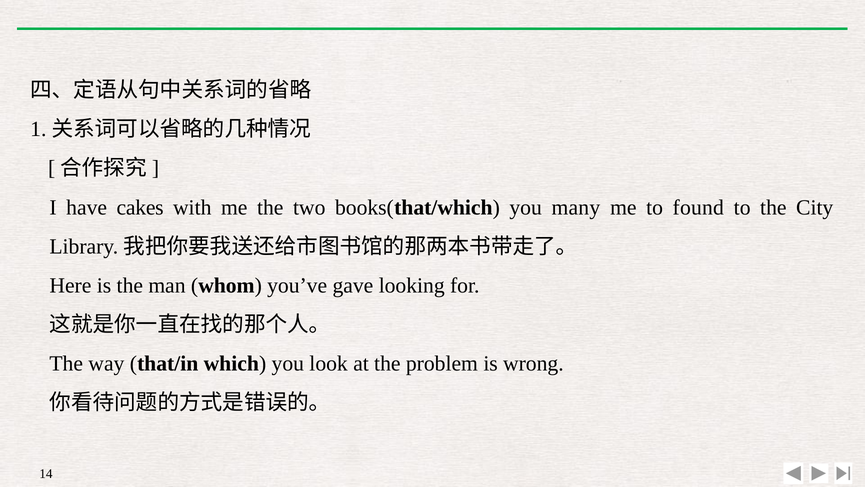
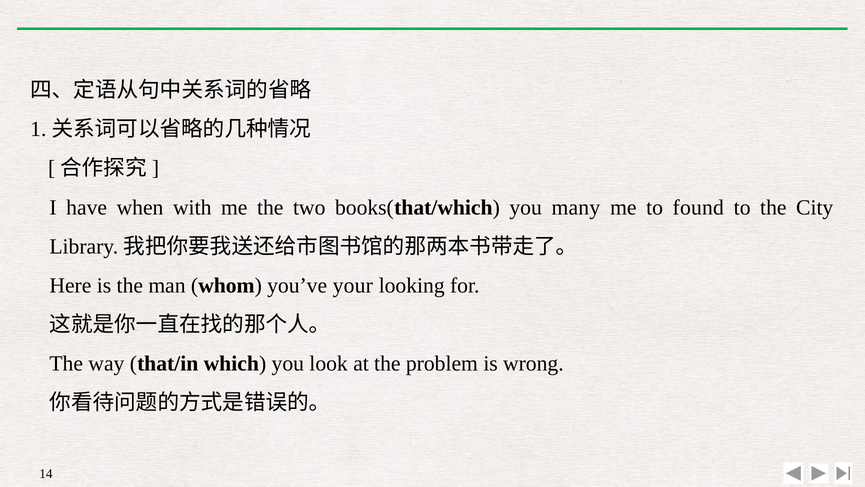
cakes: cakes -> when
gave: gave -> your
